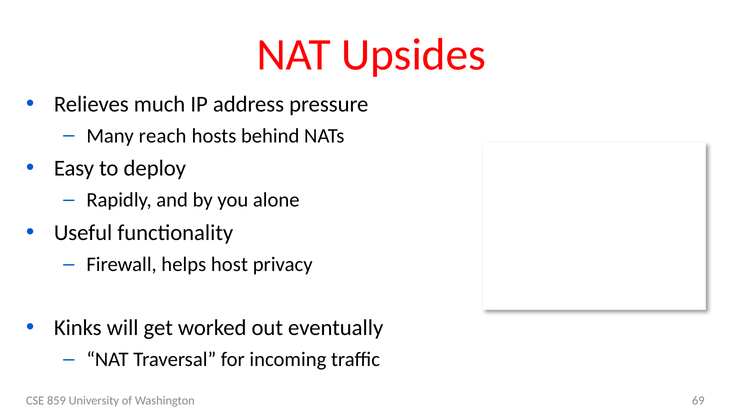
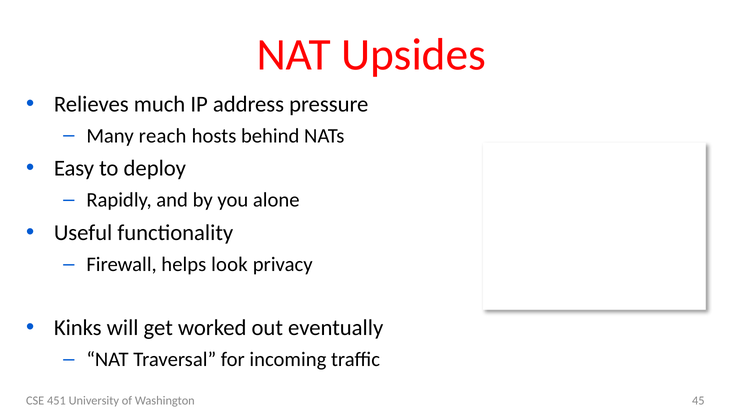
host: host -> look
859: 859 -> 451
69: 69 -> 45
